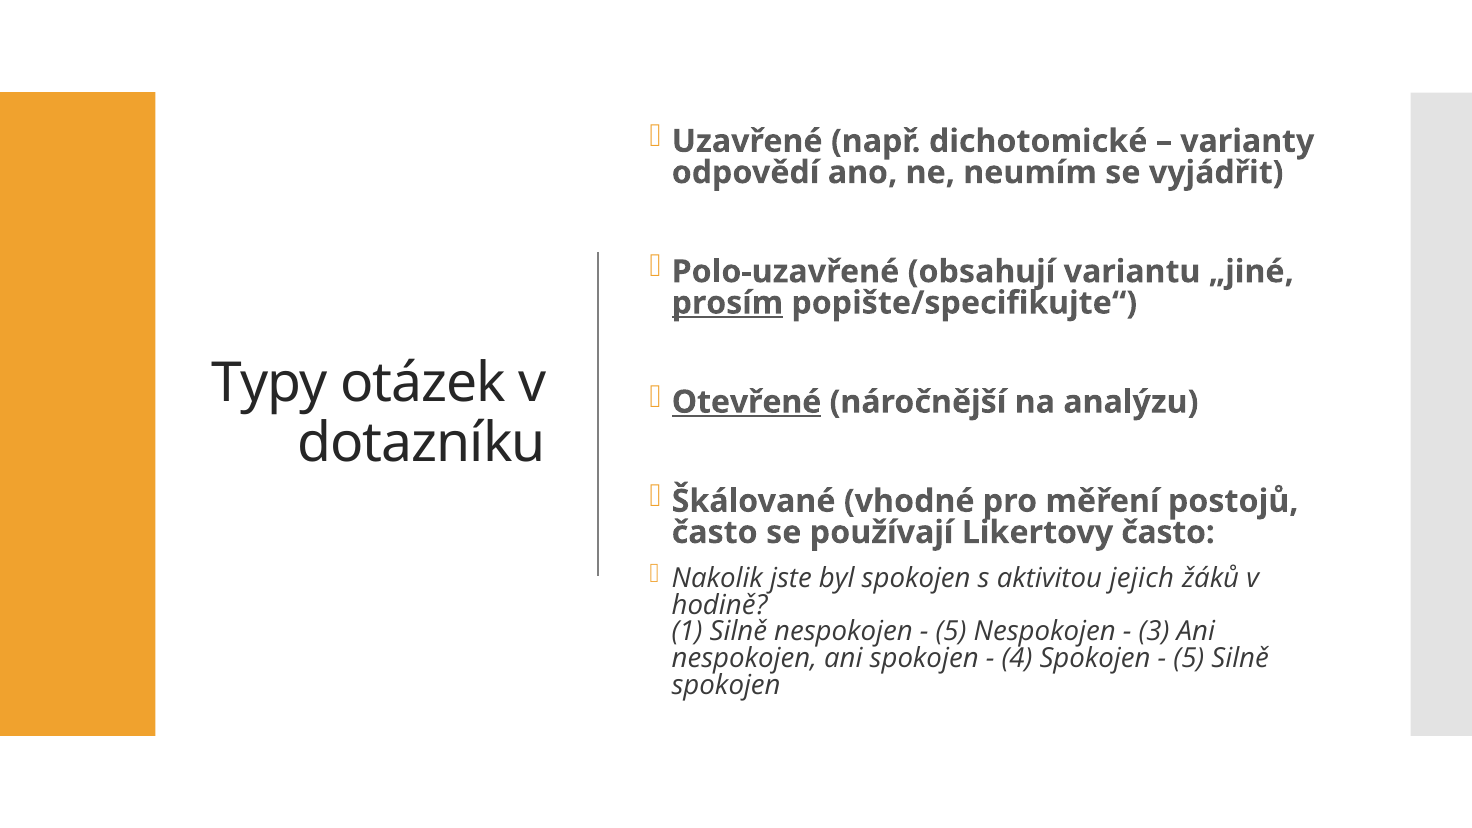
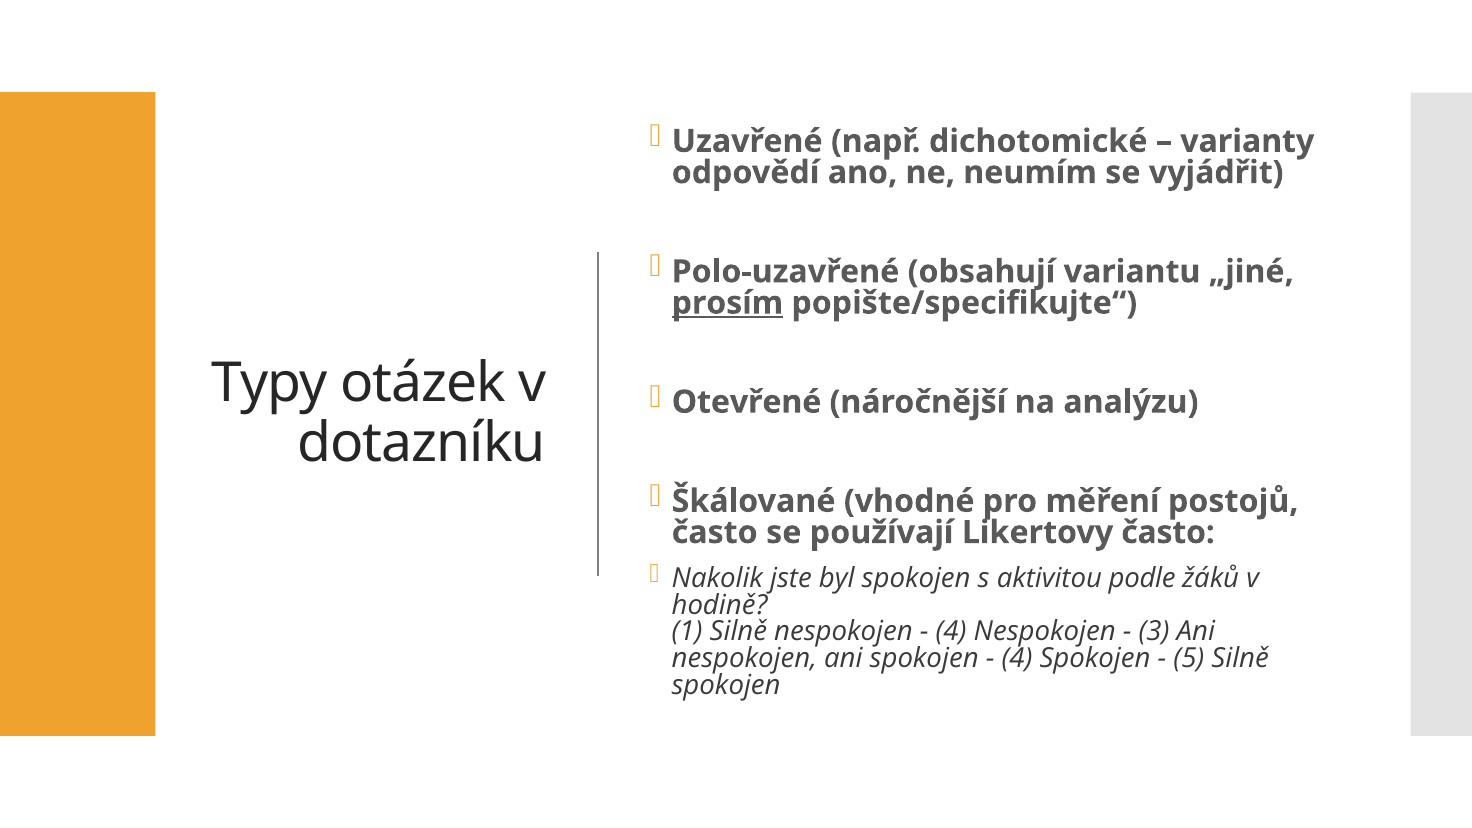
Otevřené underline: present -> none
jejich: jejich -> podle
5 at (951, 632): 5 -> 4
